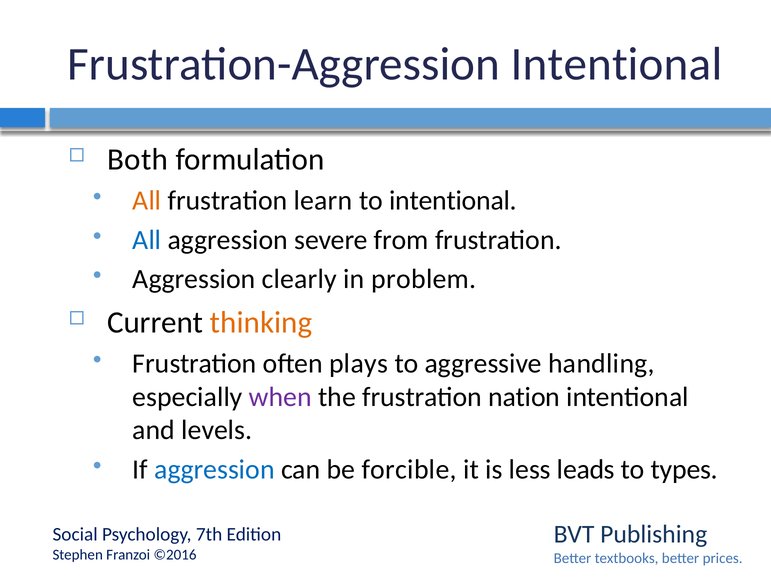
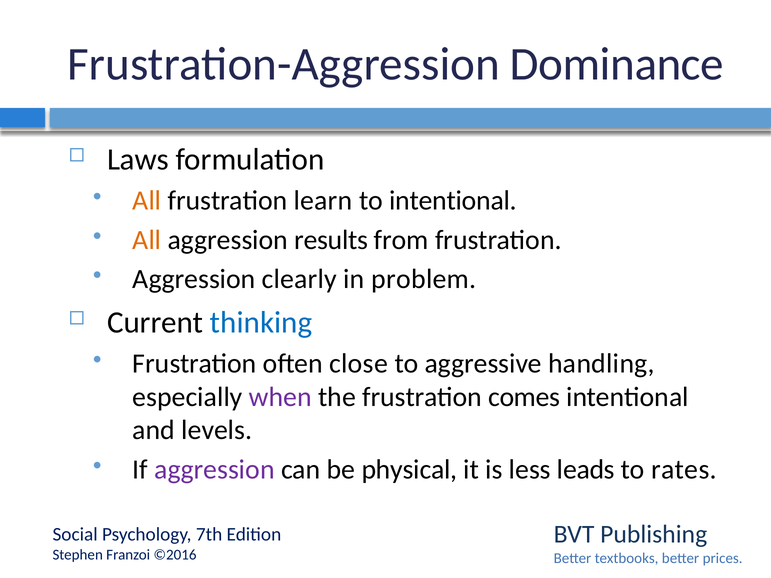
Frustration-Aggression Intentional: Intentional -> Dominance
Both: Both -> Laws
All at (147, 240) colour: blue -> orange
severe: severe -> results
thinking colour: orange -> blue
plays: plays -> close
nation: nation -> comes
aggression at (214, 470) colour: blue -> purple
forcible: forcible -> physical
types: types -> rates
